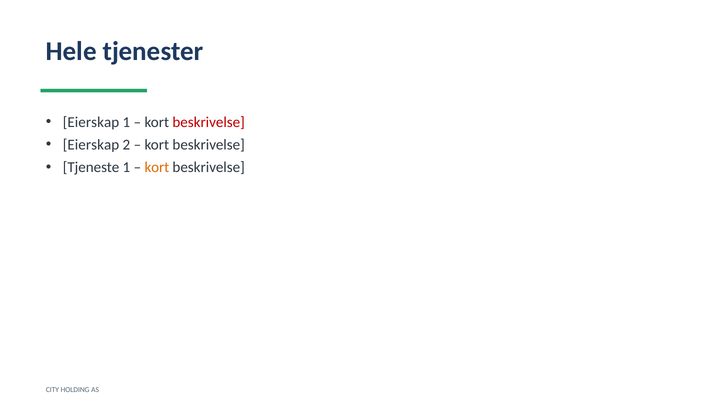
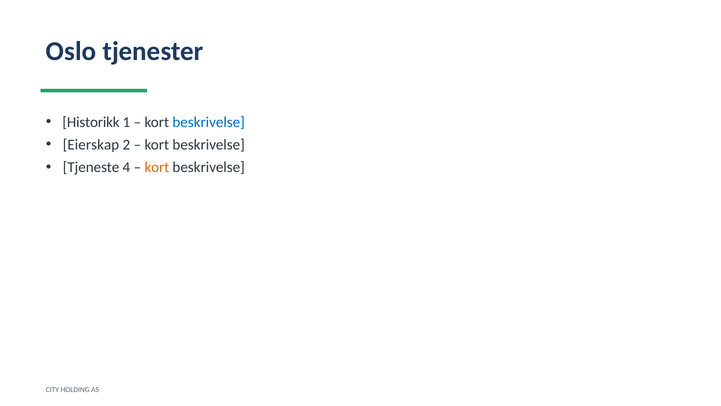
Hele: Hele -> Oslo
Eierskap at (91, 122): Eierskap -> Historikk
beskrivelse at (209, 122) colour: red -> blue
Tjeneste 1: 1 -> 4
